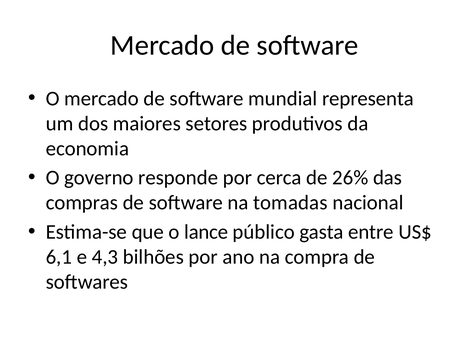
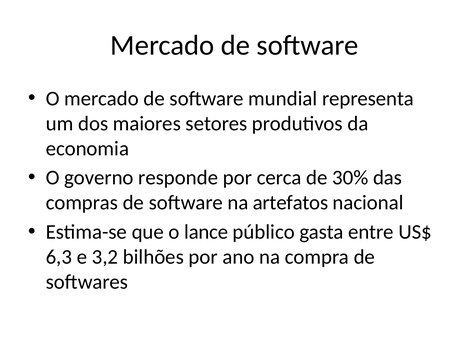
26%: 26% -> 30%
tomadas: tomadas -> artefatos
6,1: 6,1 -> 6,3
4,3: 4,3 -> 3,2
